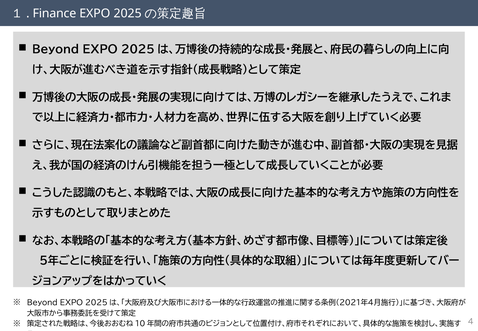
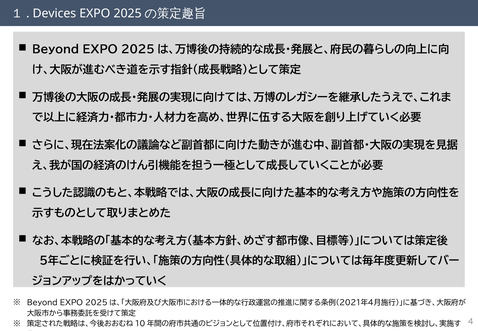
Finance: Finance -> Devices
